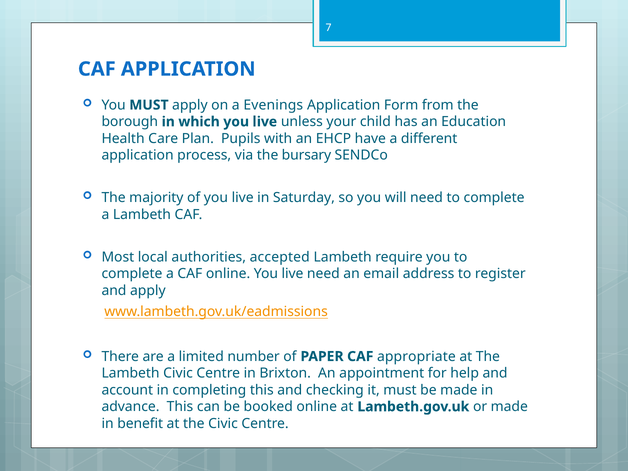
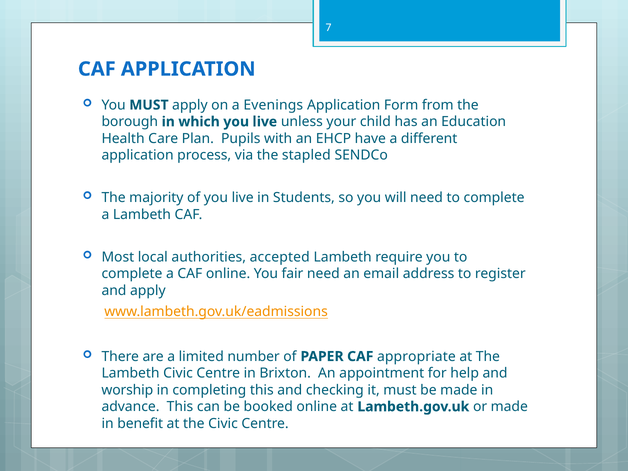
bursary: bursary -> stapled
Saturday: Saturday -> Students
online You live: live -> fair
account: account -> worship
